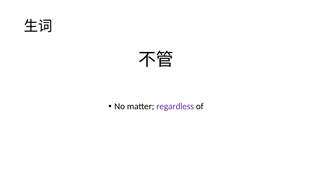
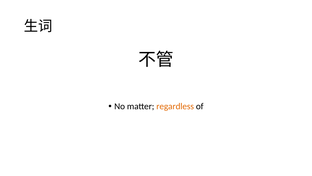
regardless colour: purple -> orange
